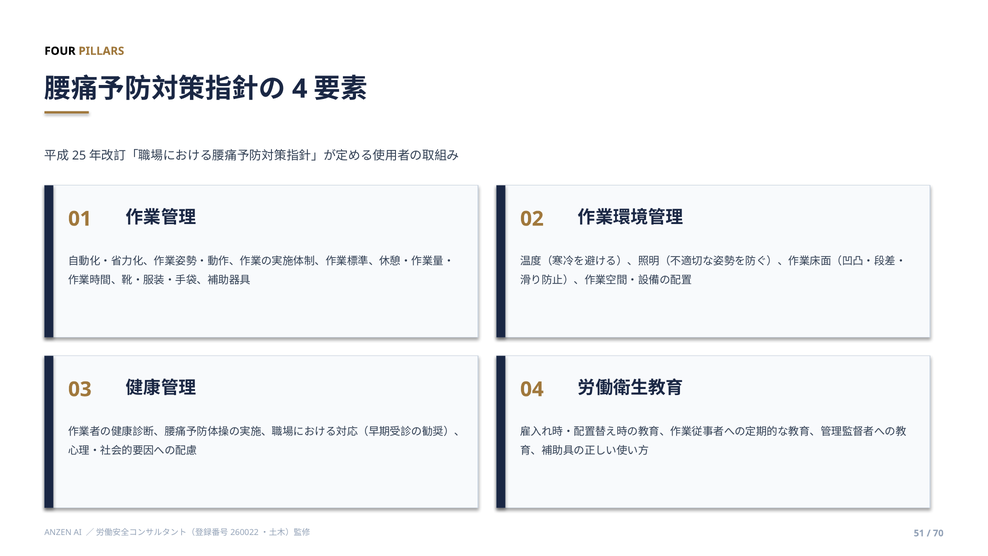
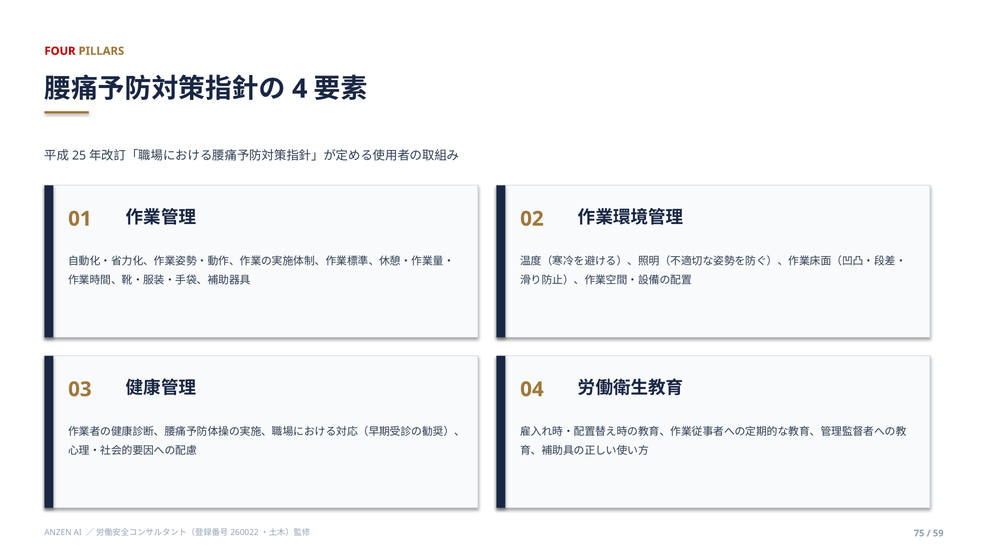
FOUR colour: black -> red
51: 51 -> 75
70: 70 -> 59
